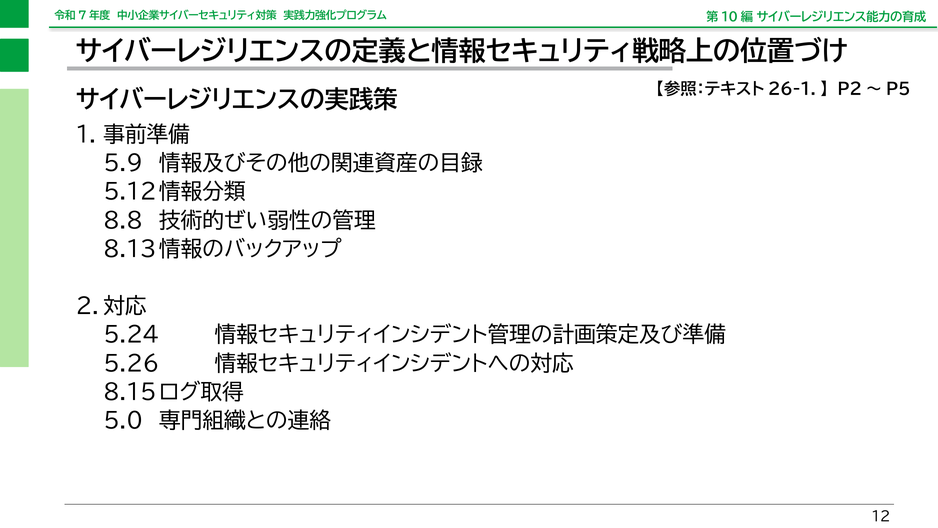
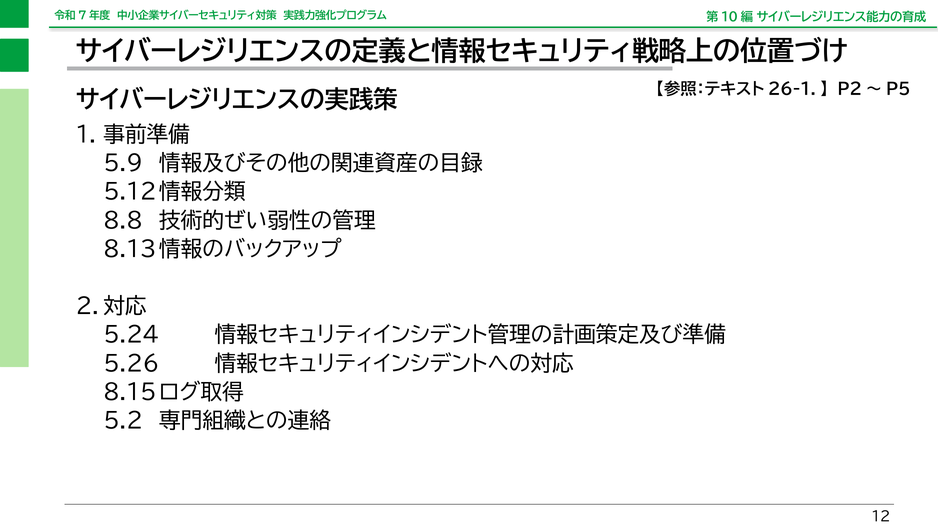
5.0: 5.0 -> 5.2
